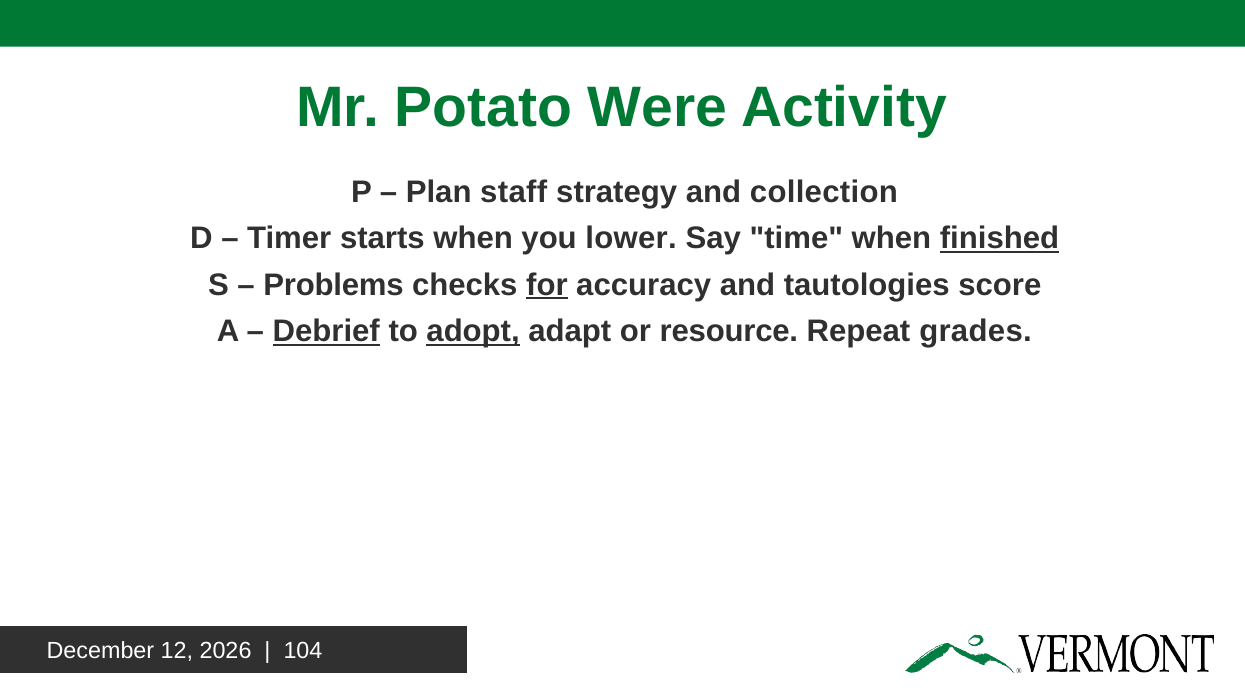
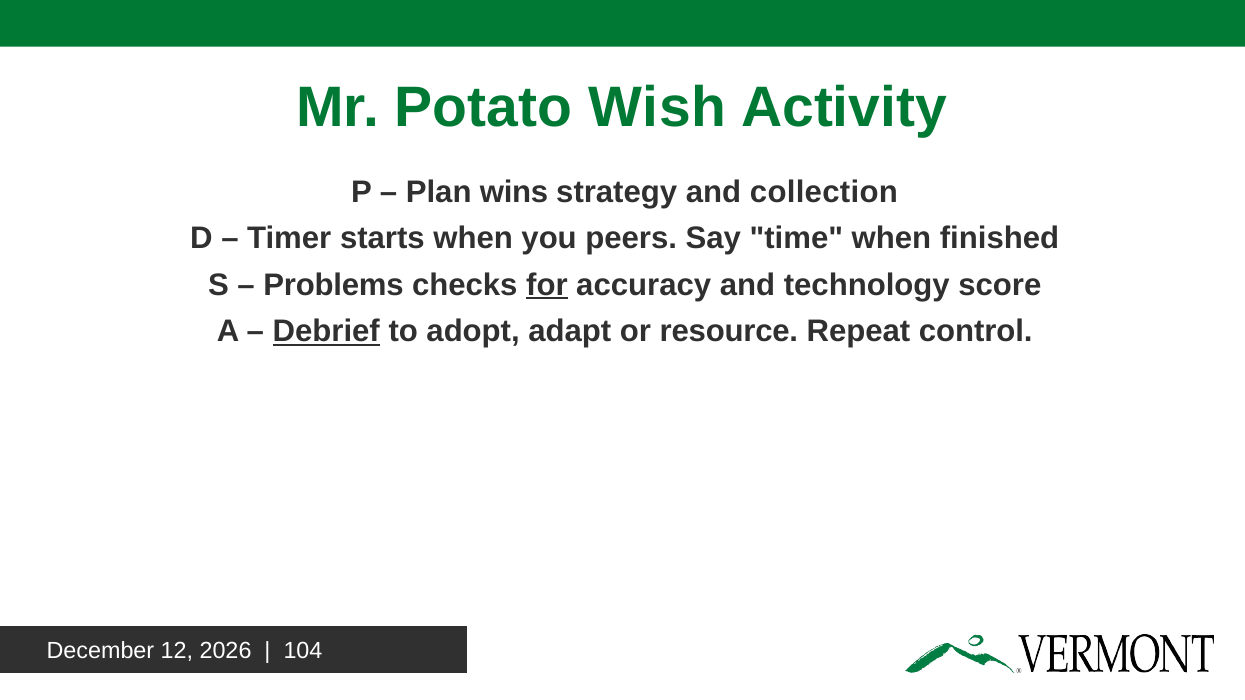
Were: Were -> Wish
staff: staff -> wins
lower: lower -> peers
finished underline: present -> none
tautologies: tautologies -> technology
adopt underline: present -> none
grades: grades -> control
